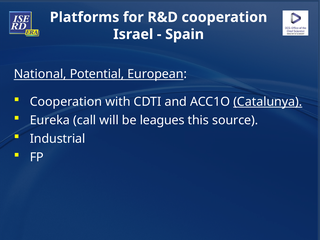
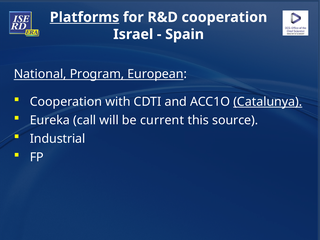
Platforms underline: none -> present
Potential: Potential -> Program
leagues: leagues -> current
